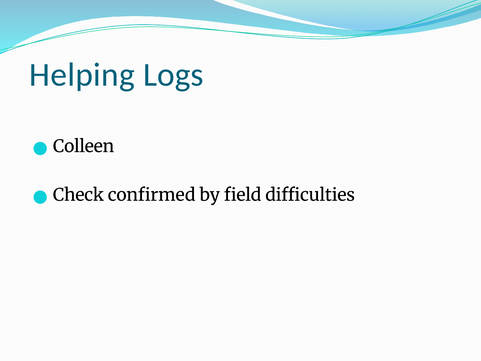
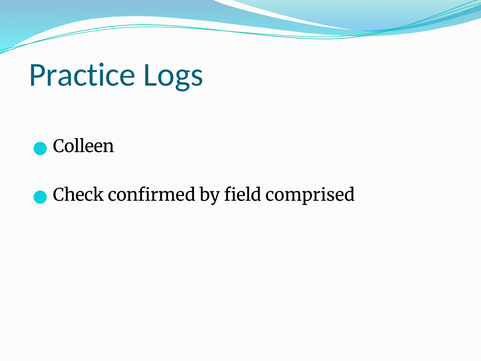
Helping: Helping -> Practice
difficulties: difficulties -> comprised
